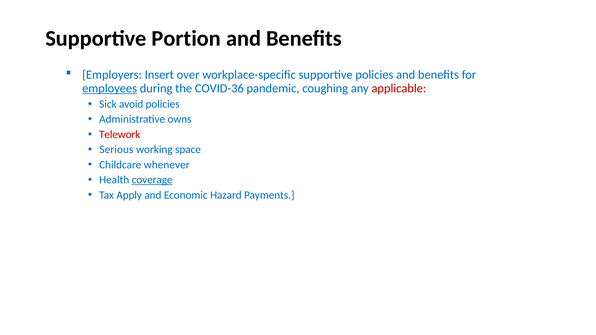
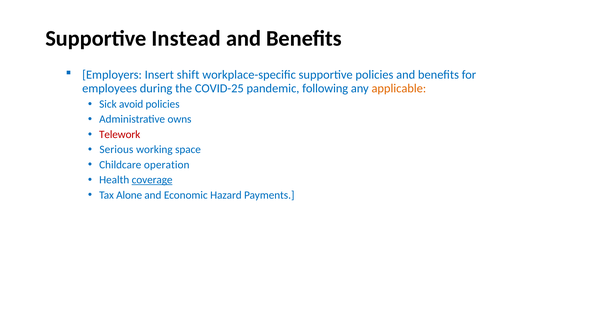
Portion: Portion -> Instead
over: over -> shift
employees underline: present -> none
COVID-36: COVID-36 -> COVID-25
coughing: coughing -> following
applicable colour: red -> orange
whenever: whenever -> operation
Apply: Apply -> Alone
